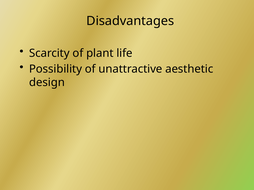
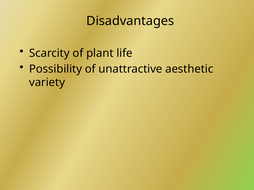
design: design -> variety
